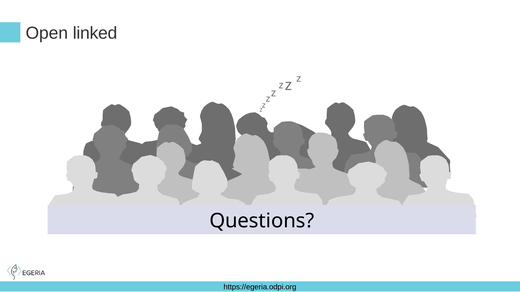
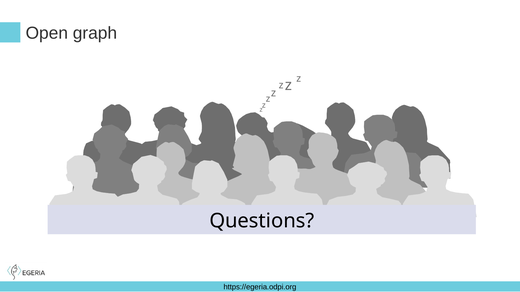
linked: linked -> graph
